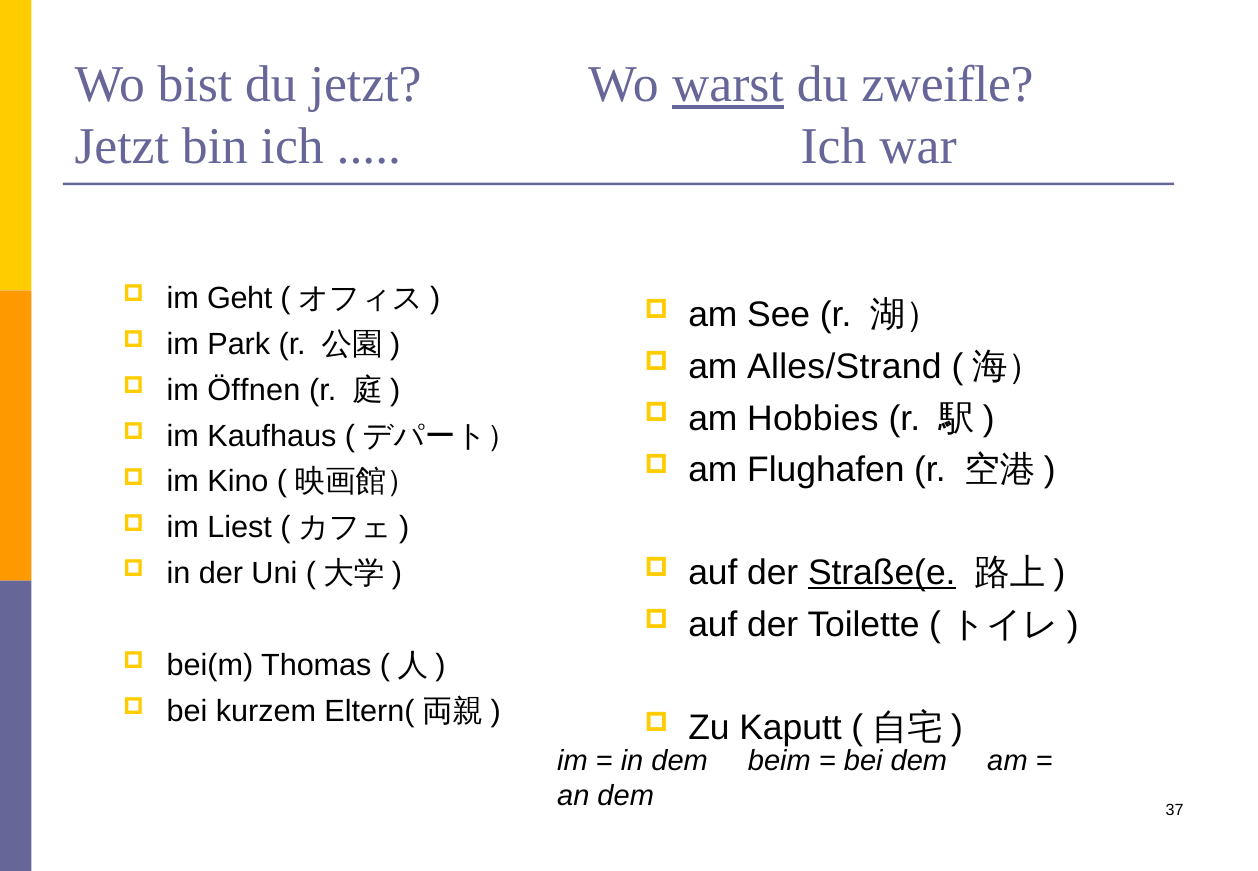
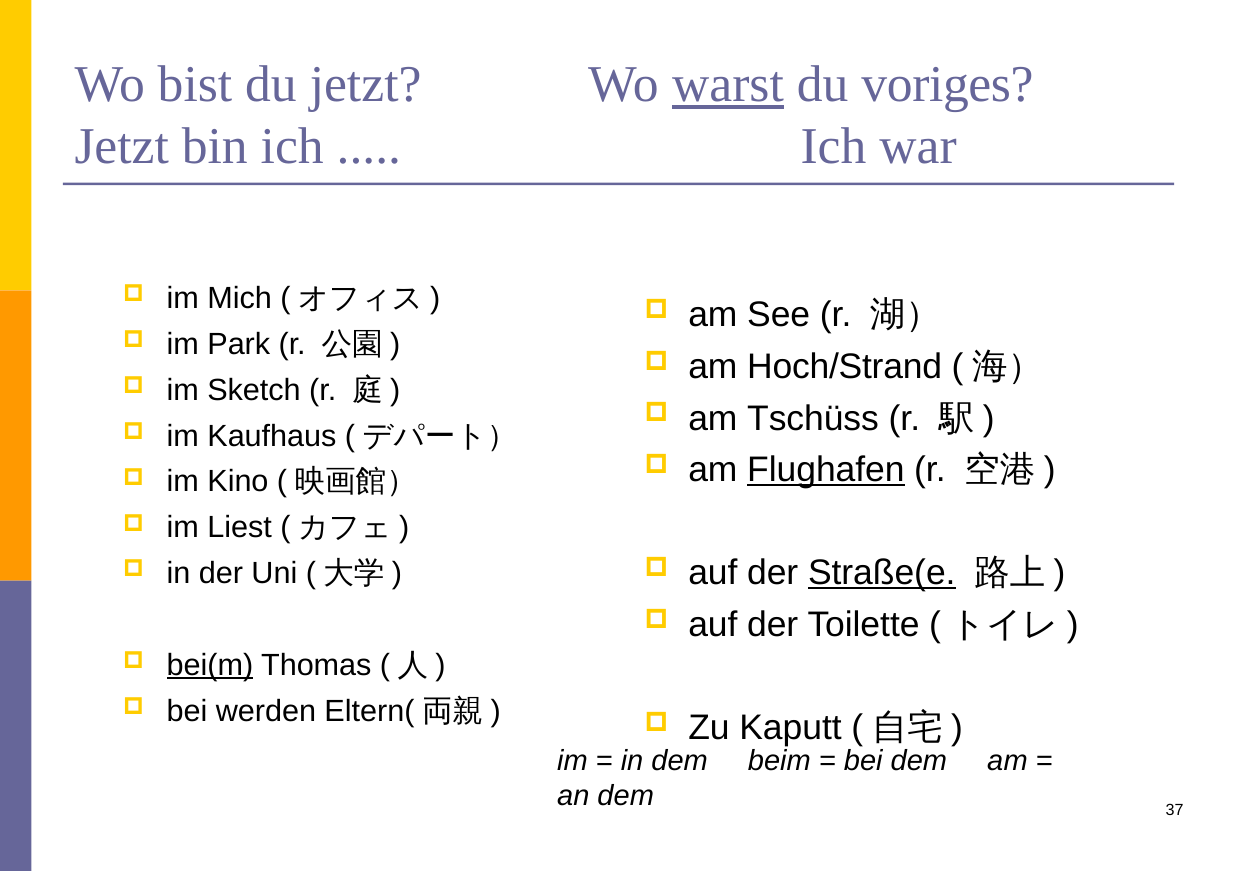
zweifle: zweifle -> voriges
Geht: Geht -> Mich
Alles/Strand: Alles/Strand -> Hoch/Strand
Öffnen: Öffnen -> Sketch
Hobbies: Hobbies -> Tschüss
Flughafen underline: none -> present
bei(m underline: none -> present
kurzem: kurzem -> werden
